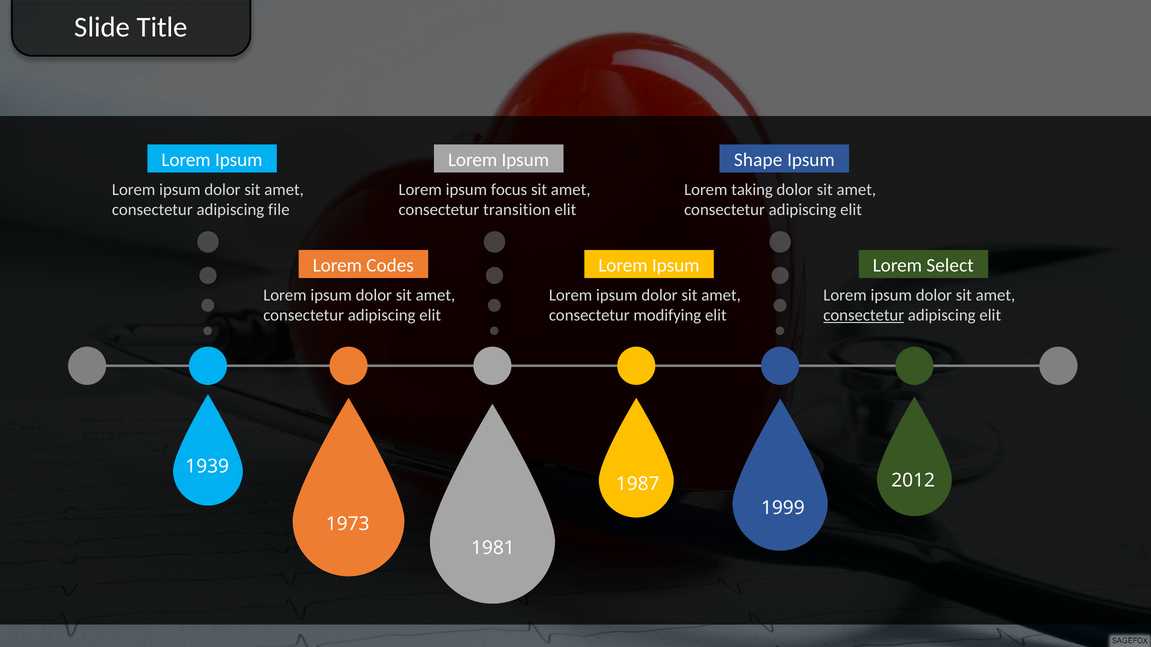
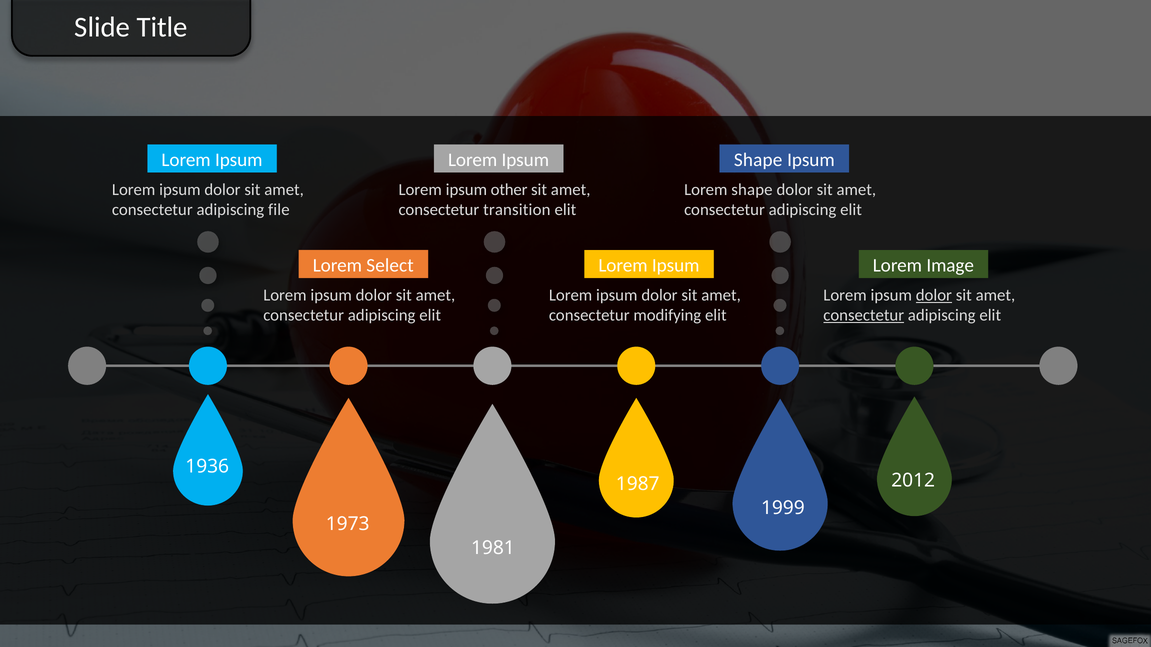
focus: focus -> other
Lorem taking: taking -> shape
Codes: Codes -> Select
Select: Select -> Image
dolor at (934, 295) underline: none -> present
1939: 1939 -> 1936
